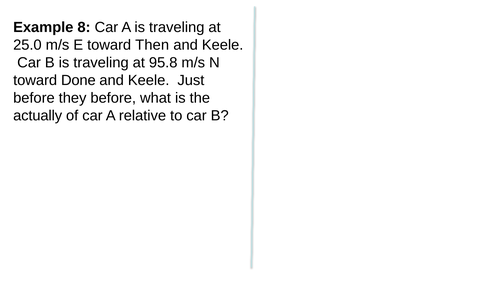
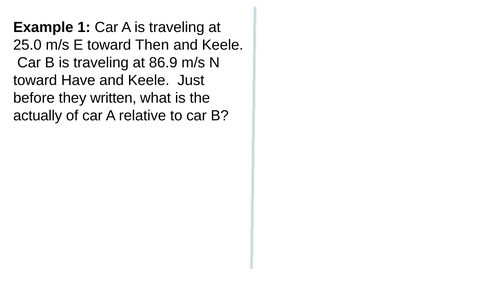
8: 8 -> 1
95.8: 95.8 -> 86.9
Done: Done -> Have
they before: before -> written
